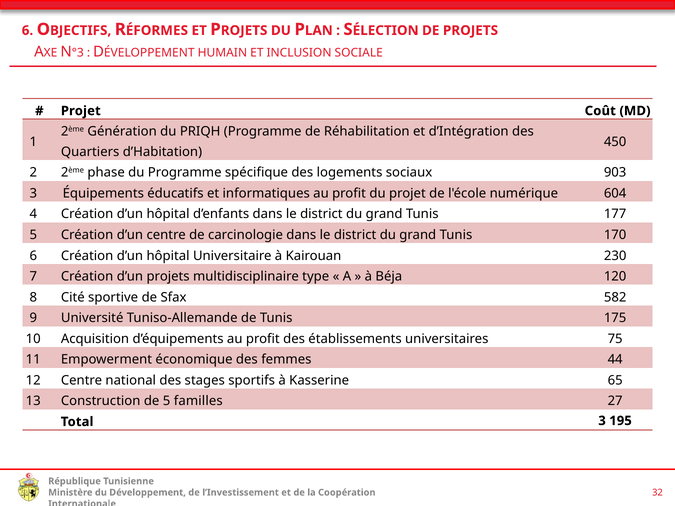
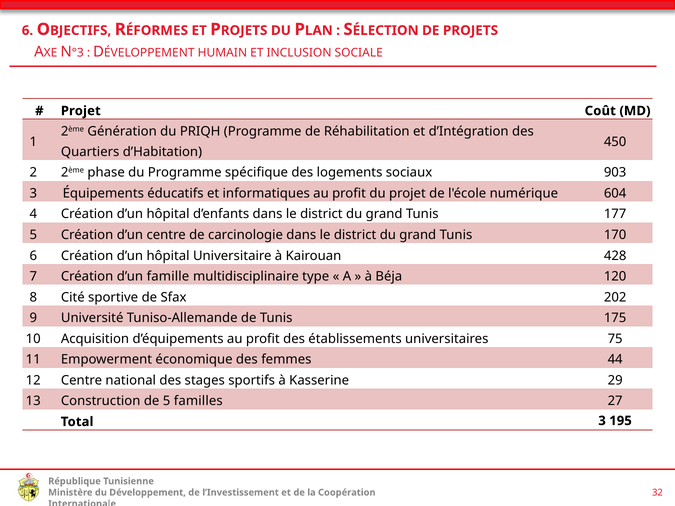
230: 230 -> 428
d’un projets: projets -> famille
582: 582 -> 202
65: 65 -> 29
